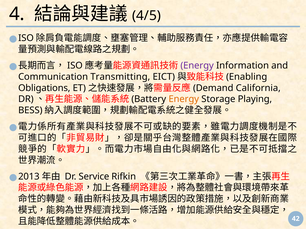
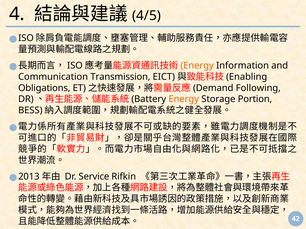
Energy at (197, 66) colour: purple -> orange
Transmitting: Transmitting -> Transmission
California: California -> Following
Playing: Playing -> Portion
